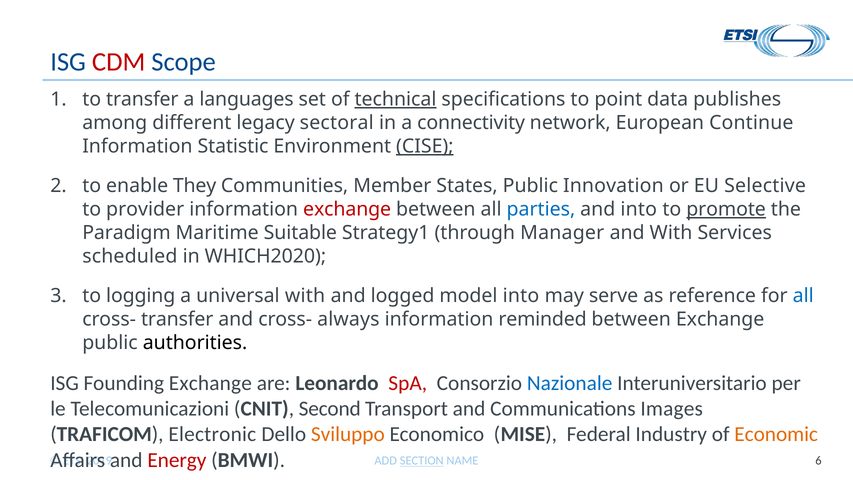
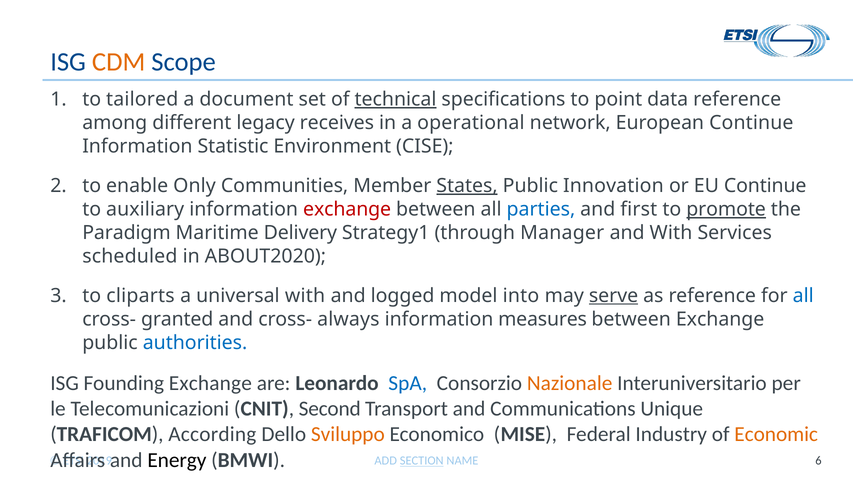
CDM colour: red -> orange
to transfer: transfer -> tailored
languages: languages -> document
data publishes: publishes -> reference
sectoral: sectoral -> receives
connectivity: connectivity -> operational
CISE underline: present -> none
They: They -> Only
States underline: none -> present
EU Selective: Selective -> Continue
provider: provider -> auxiliary
and into: into -> first
Suitable: Suitable -> Delivery
WHICH2020: WHICH2020 -> ABOUT2020
logging: logging -> cliparts
serve underline: none -> present
cross- transfer: transfer -> granted
reminded: reminded -> measures
authorities colour: black -> blue
SpA colour: red -> blue
Nazionale colour: blue -> orange
Images: Images -> Unique
Electronic: Electronic -> According
Energy colour: red -> black
